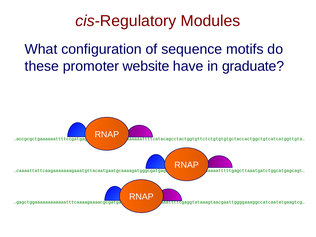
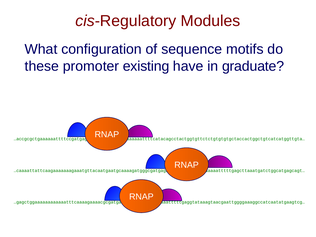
website: website -> existing
